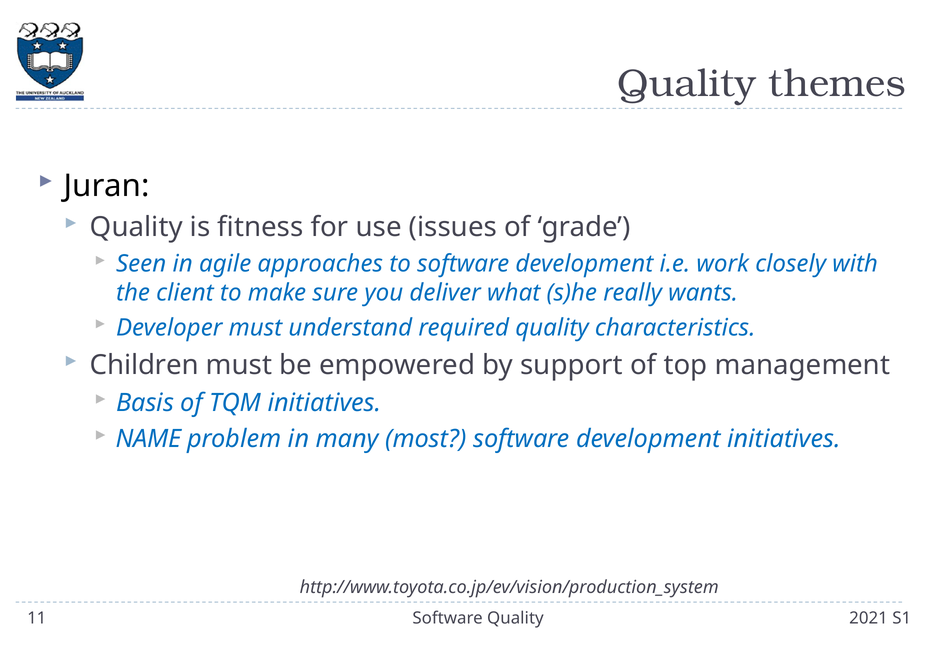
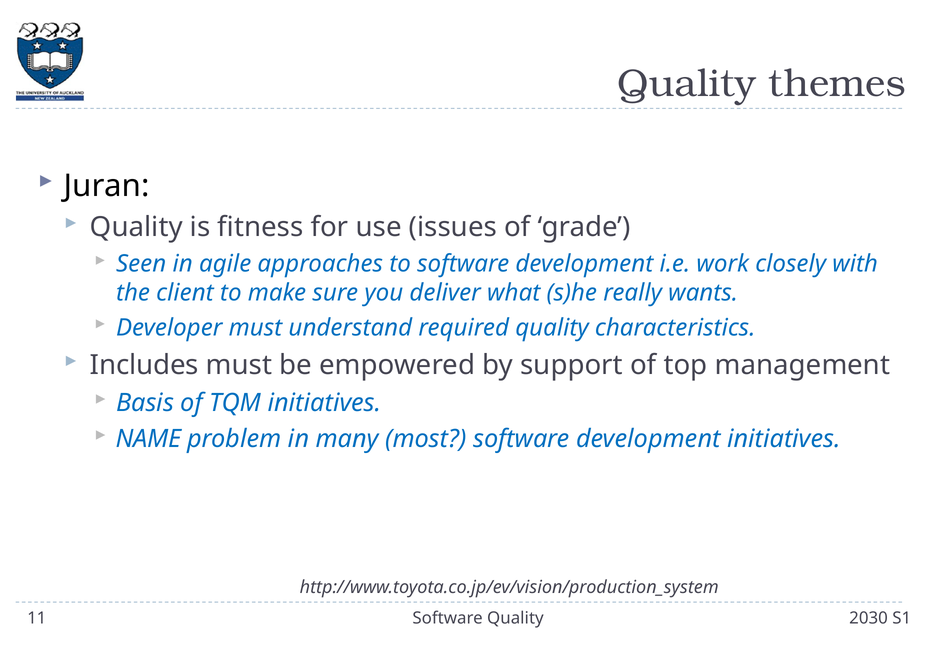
Children: Children -> Includes
2021: 2021 -> 2030
